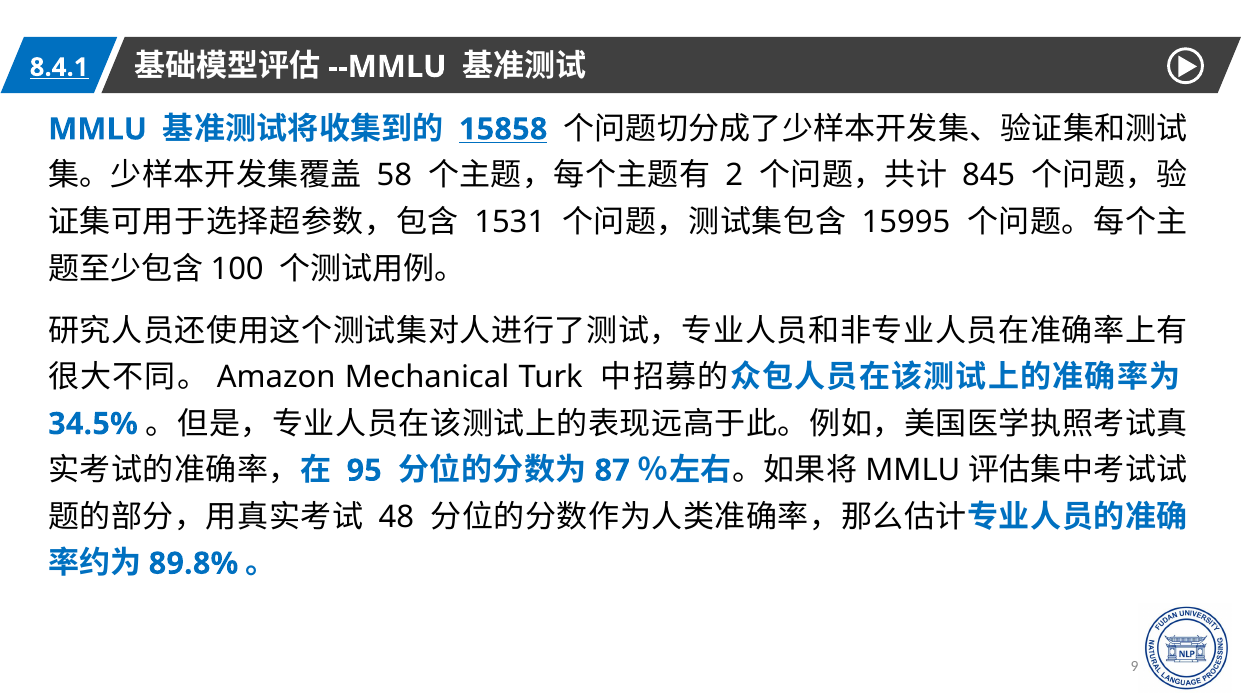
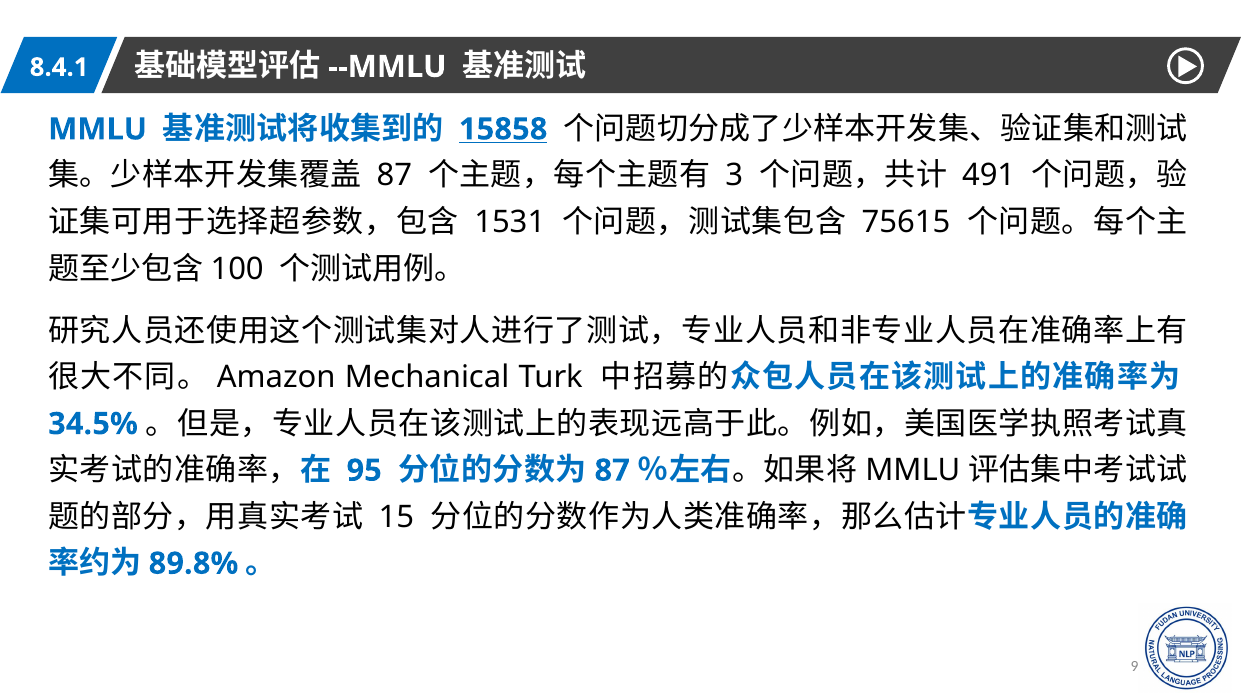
8.4.1 underline: present -> none
58 at (394, 176): 58 -> 87
2: 2 -> 3
845: 845 -> 491
15995: 15995 -> 75615
48: 48 -> 15
